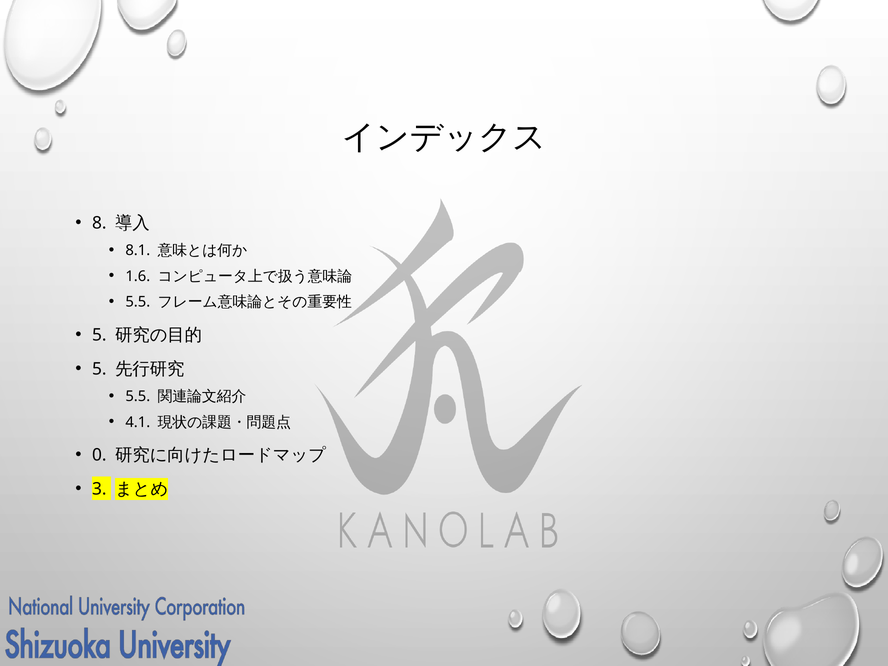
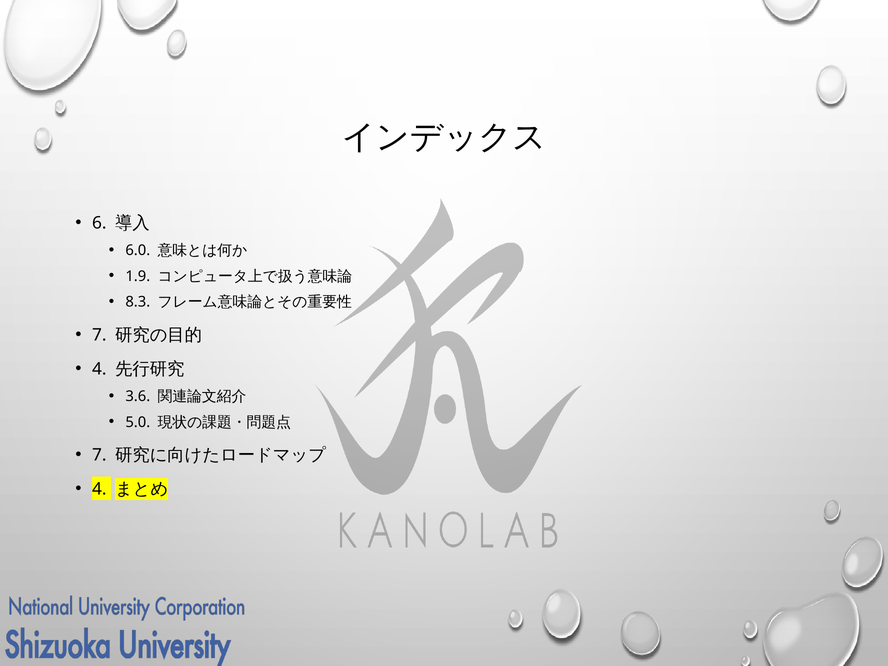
8: 8 -> 6
8.1: 8.1 -> 6.0
1.6: 1.6 -> 1.9
5.5 at (138, 302): 5.5 -> 8.3
5 at (99, 335): 5 -> 7
5 at (99, 369): 5 -> 4
5.5 at (138, 396): 5.5 -> 3.6
4.1: 4.1 -> 5.0
0 at (99, 455): 0 -> 7
3 at (99, 489): 3 -> 4
